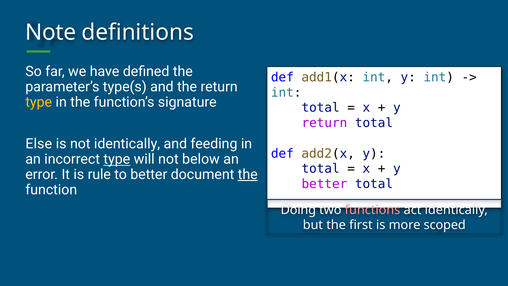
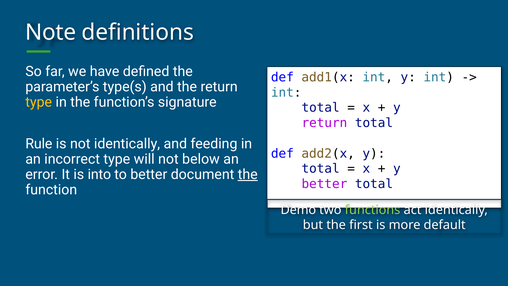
Else: Else -> Rule
type at (117, 159) underline: present -> none
rule: rule -> into
Doing: Doing -> Demo
functions colour: pink -> light green
scoped: scoped -> default
